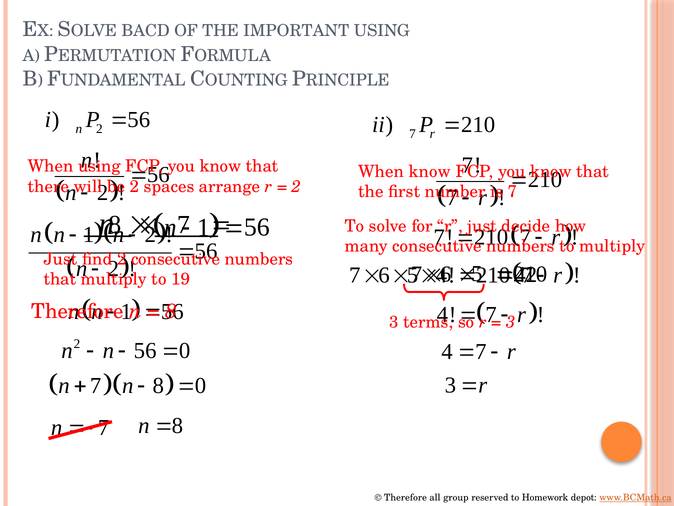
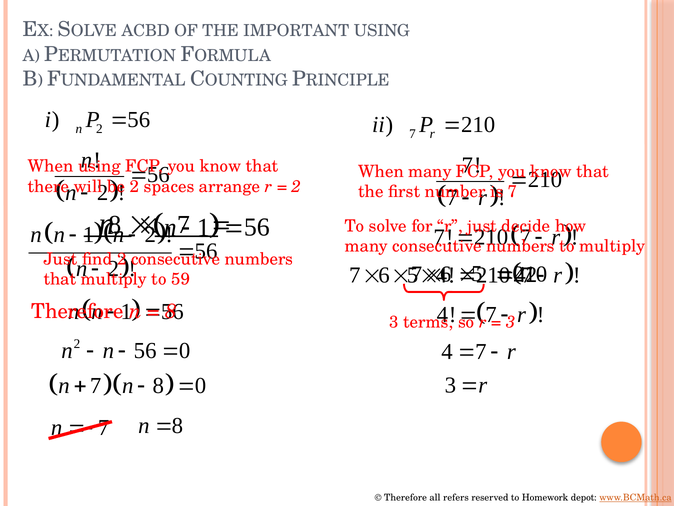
BACD: BACD -> ACBD
When know: know -> many
19: 19 -> 59
group: group -> refers
